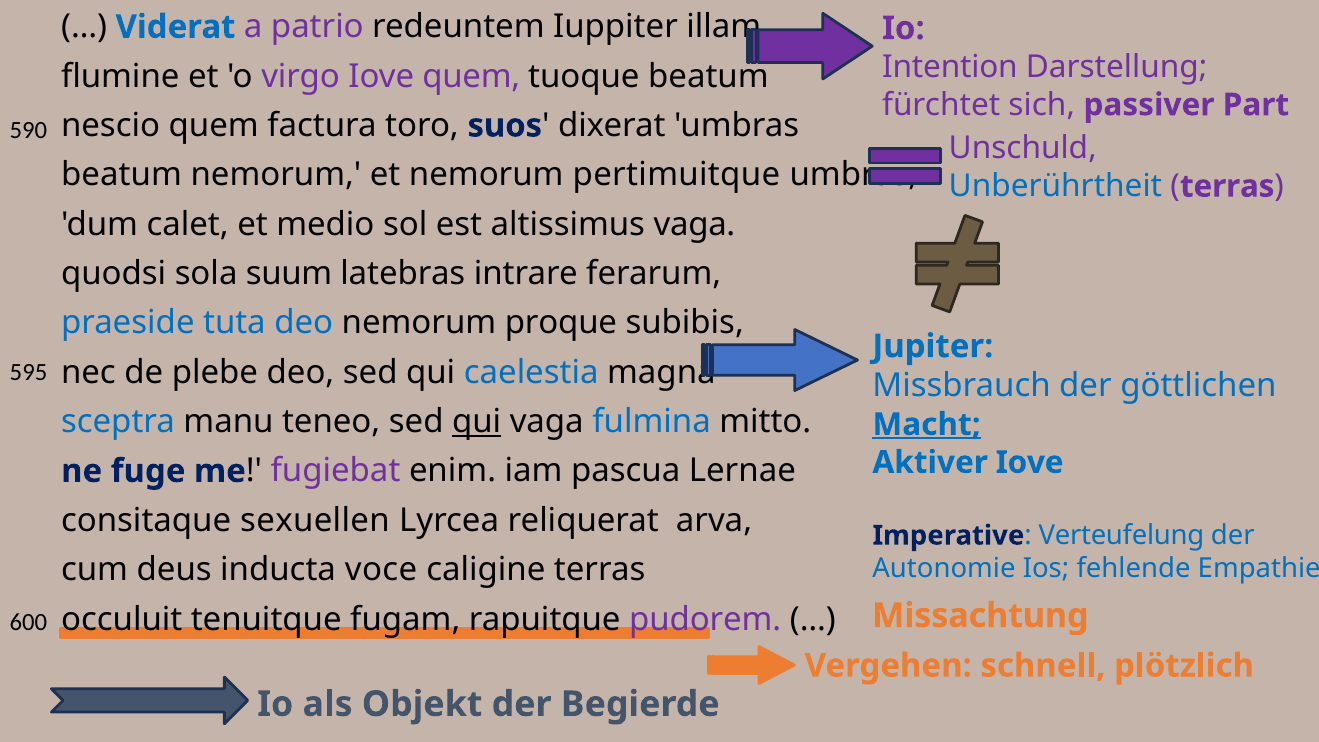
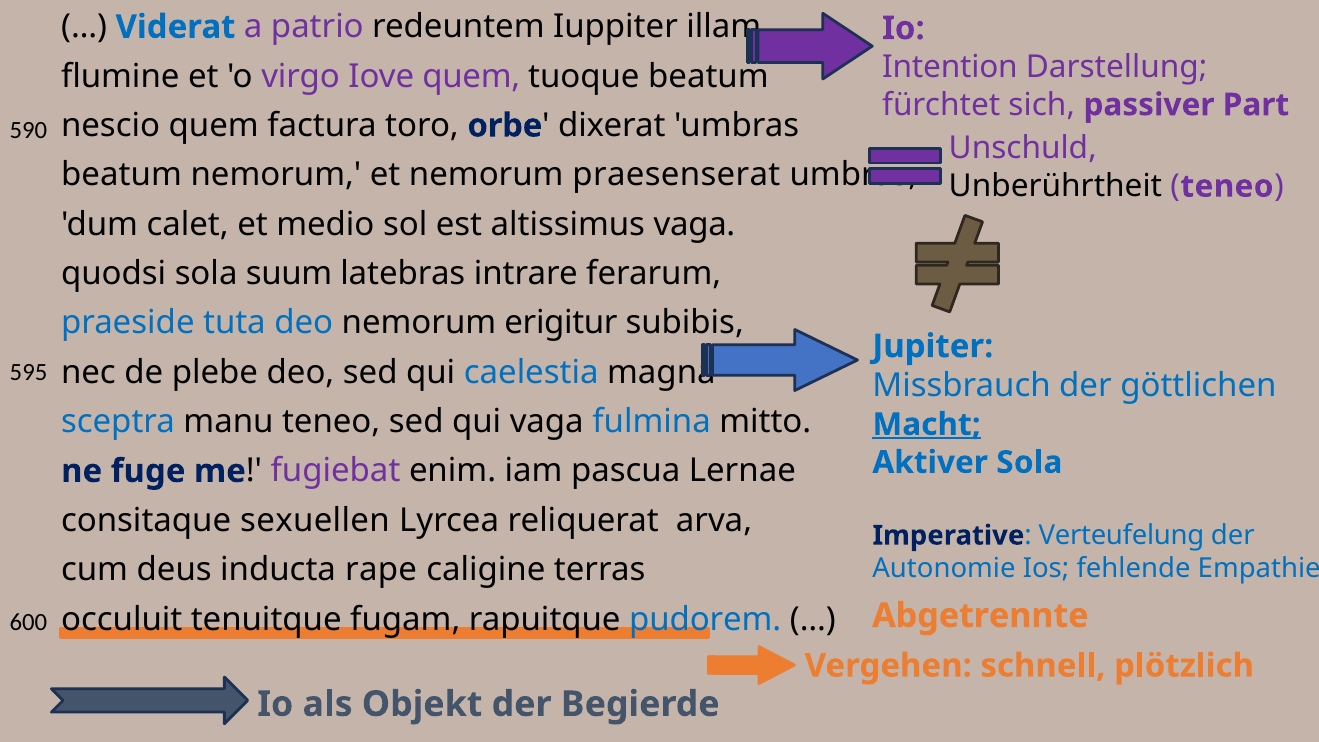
suos: suos -> orbe
pertimuitque: pertimuitque -> praesenserat
Unberührtheit colour: blue -> black
terras at (1227, 186): terras -> teneo
proque: proque -> erigitur
qui at (477, 422) underline: present -> none
Aktiver Iove: Iove -> Sola
voce: voce -> rape
pudorem colour: purple -> blue
Missachtung: Missachtung -> Abgetrennte
